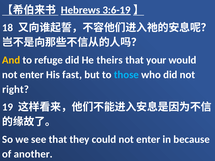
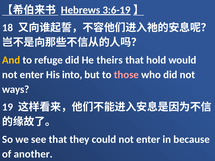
your: your -> hold
fast: fast -> into
those colour: light blue -> pink
right: right -> ways
